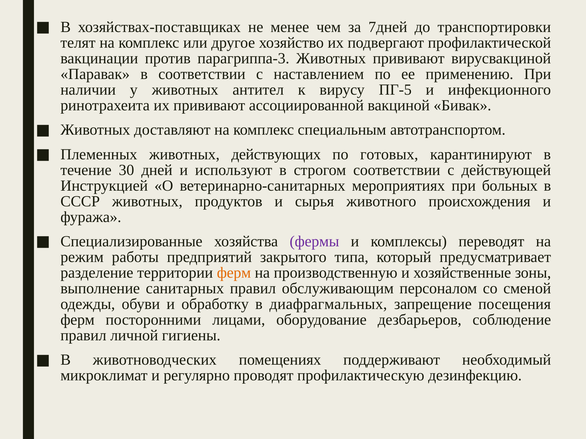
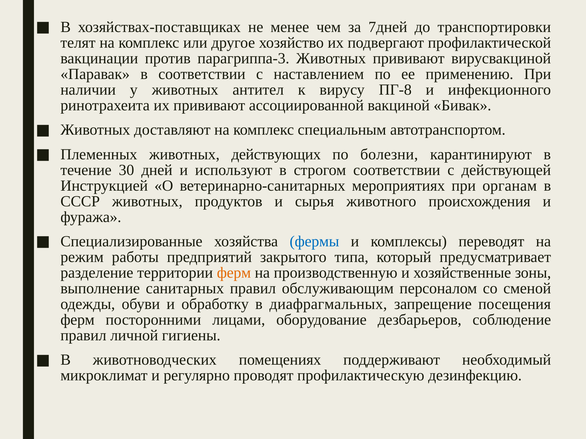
ПГ-5: ПГ-5 -> ПГ-8
готовых: готовых -> болезни
больных: больных -> органам
фермы colour: purple -> blue
